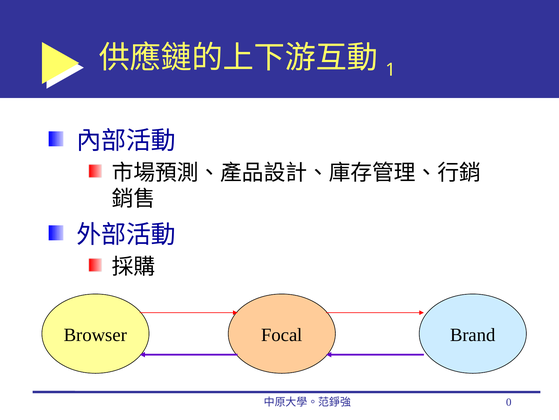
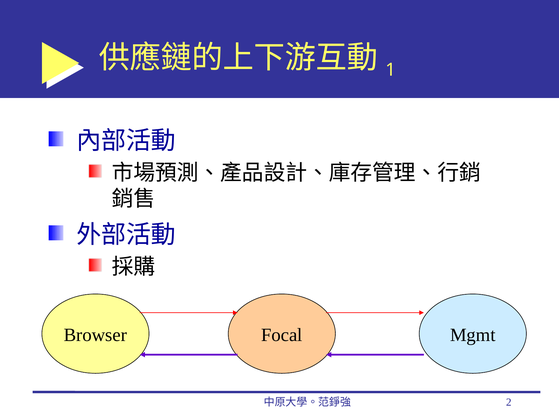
Brand: Brand -> Mgmt
0: 0 -> 2
